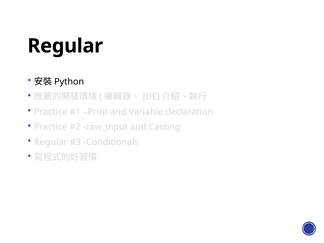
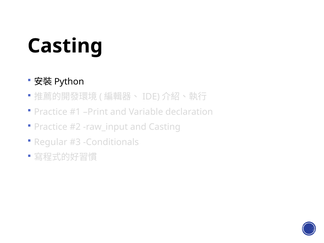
Regular at (65, 46): Regular -> Casting
